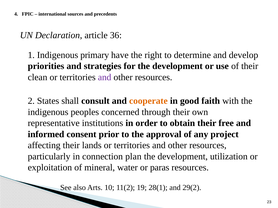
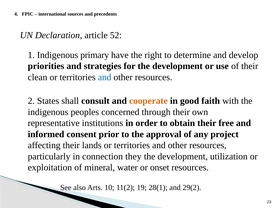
36: 36 -> 52
and at (105, 77) colour: purple -> blue
plan: plan -> they
paras: paras -> onset
